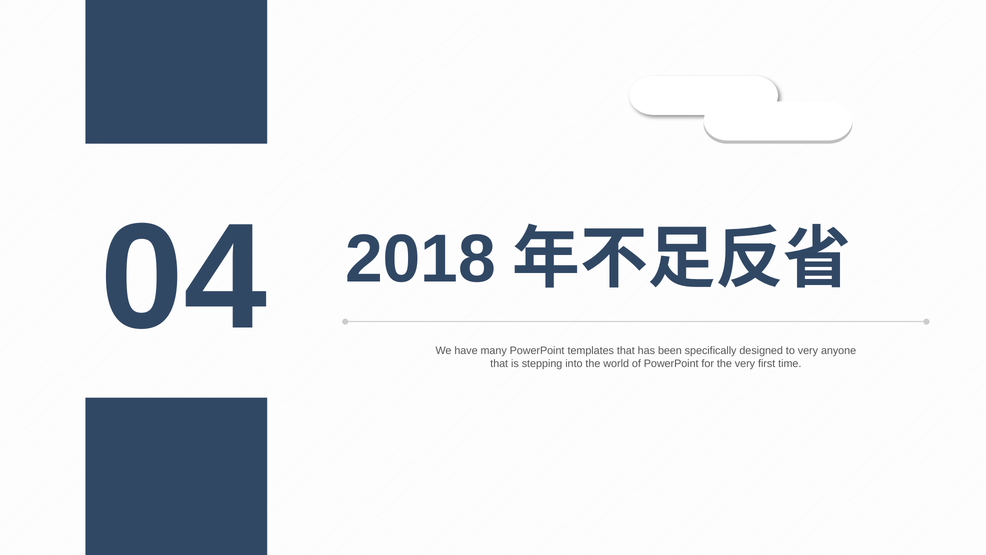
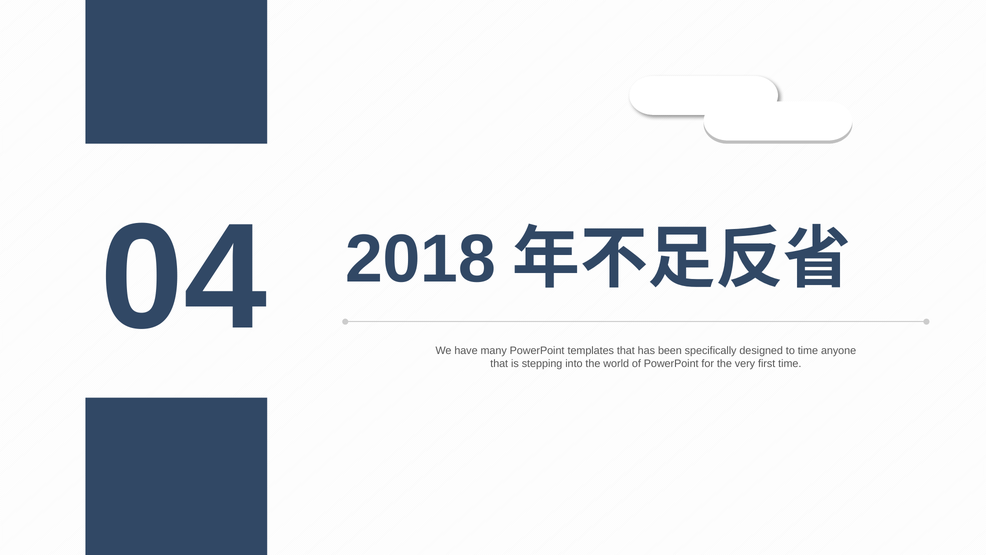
to very: very -> time
